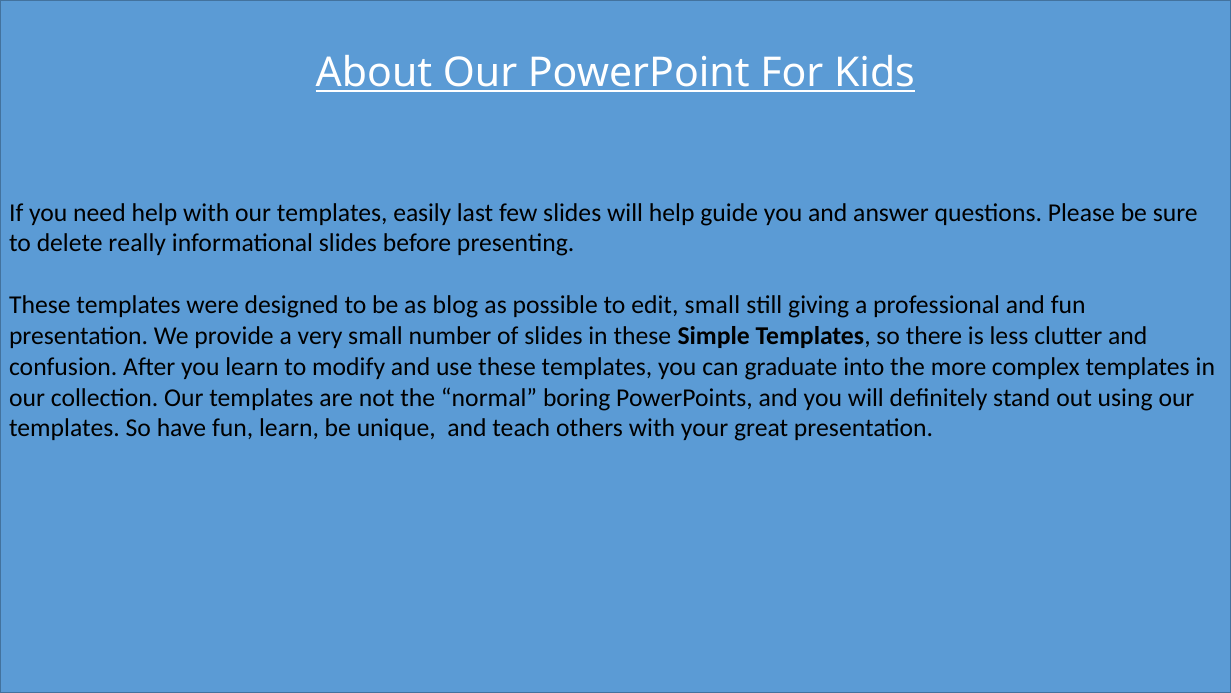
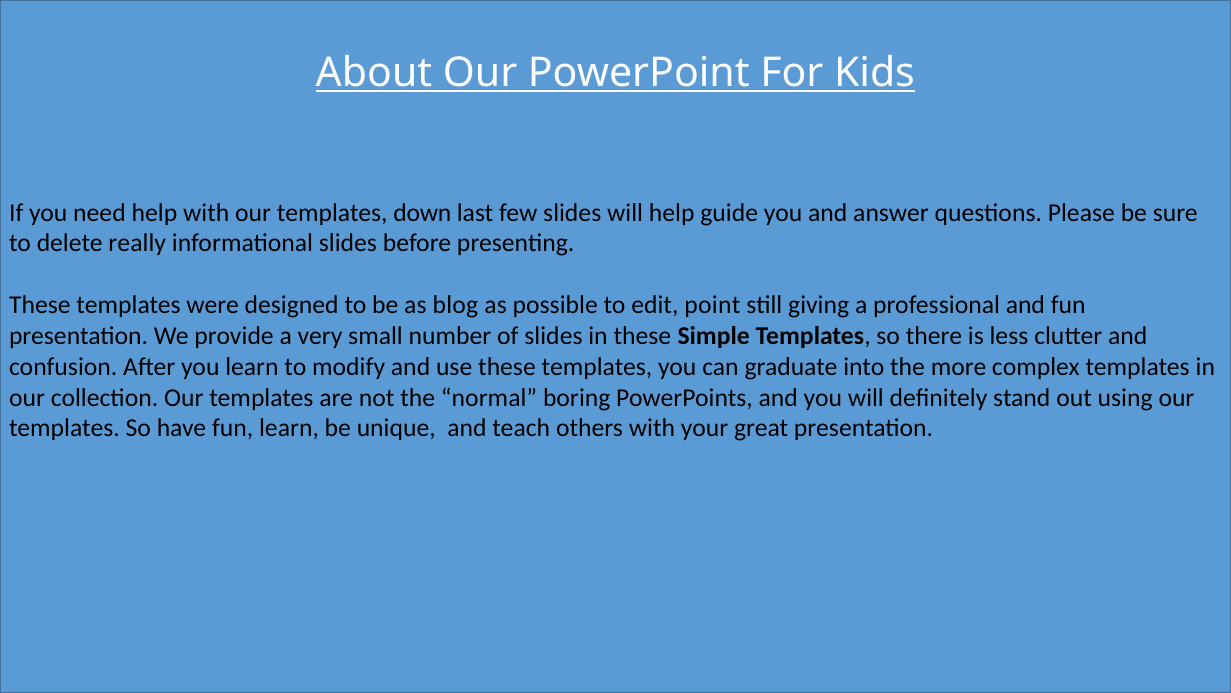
easily: easily -> down
edit small: small -> point
